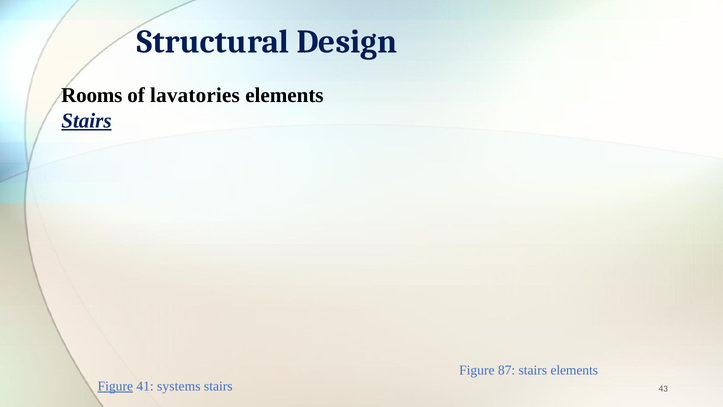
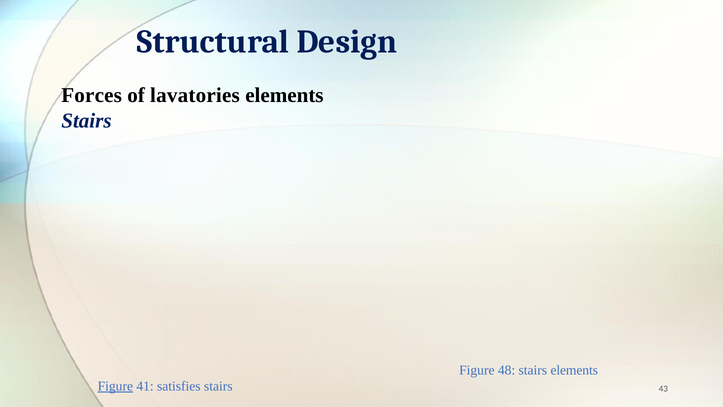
Rooms: Rooms -> Forces
Stairs at (86, 121) underline: present -> none
87: 87 -> 48
systems: systems -> satisfies
